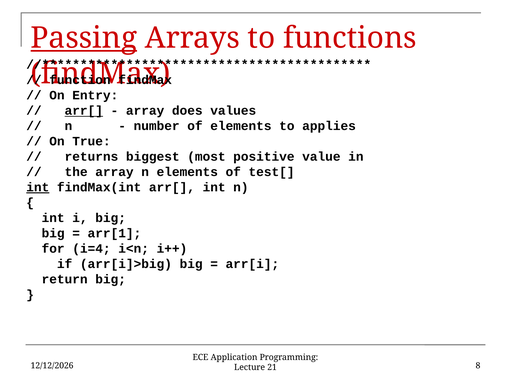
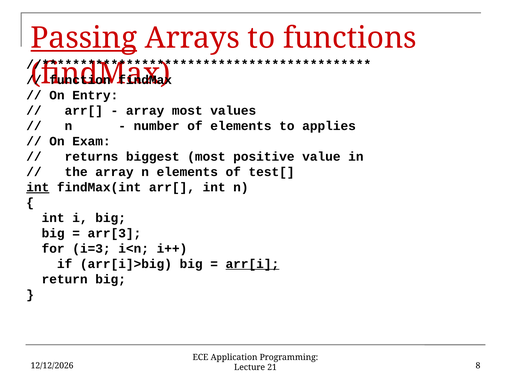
arr[ at (84, 111) underline: present -> none
array does: does -> most
True: True -> Exam
arr[1: arr[1 -> arr[3
i=4: i=4 -> i=3
arr[i underline: none -> present
